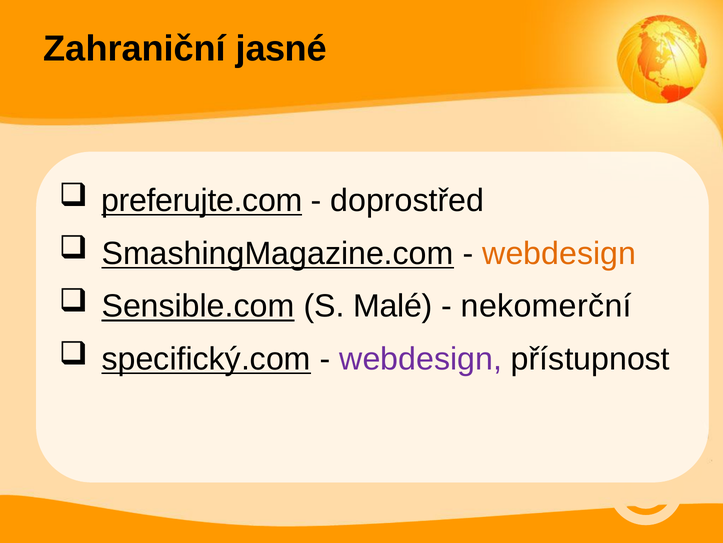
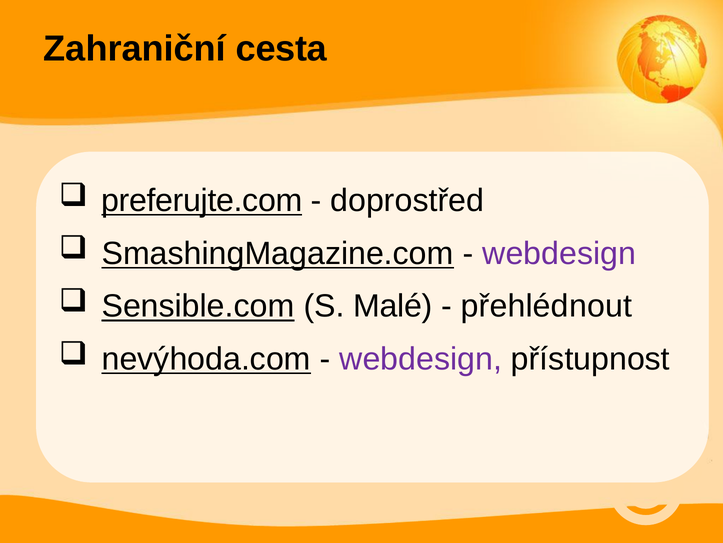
jasné: jasné -> cesta
webdesign at (559, 253) colour: orange -> purple
nekomerční: nekomerční -> přehlédnout
specifický.com: specifický.com -> nevýhoda.com
